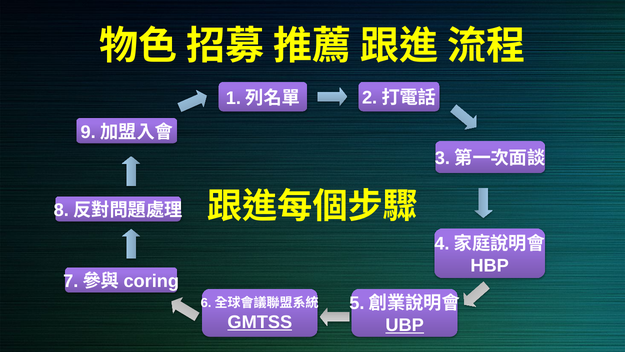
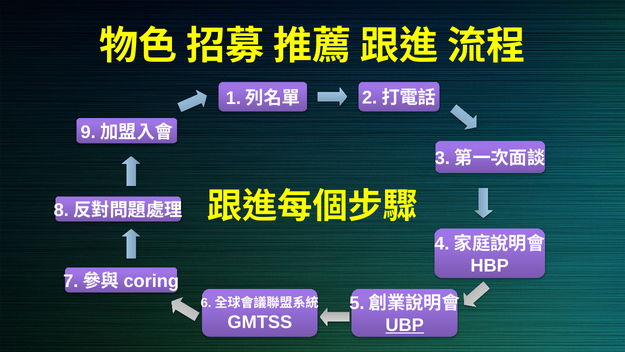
GMTSS underline: present -> none
